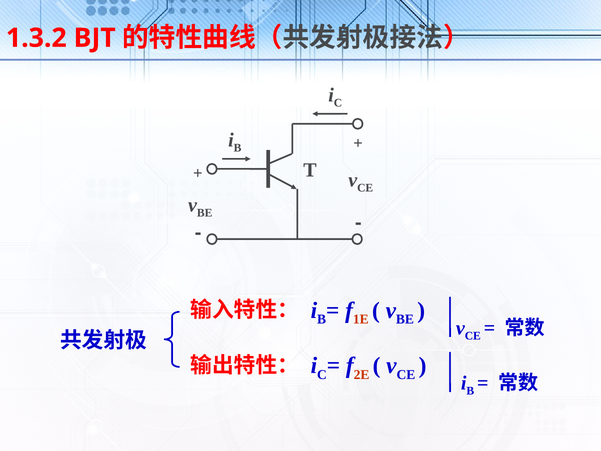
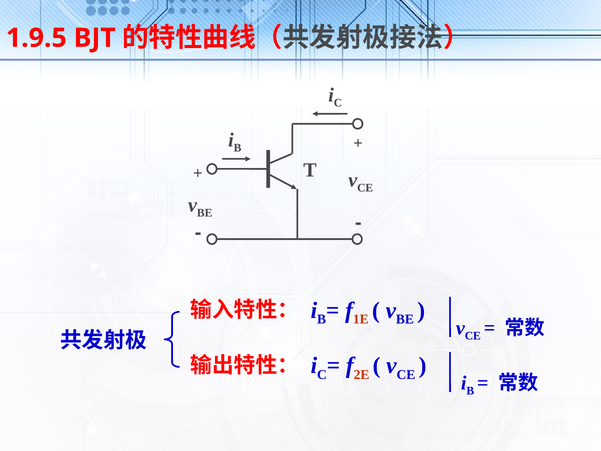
1.3.2: 1.3.2 -> 1.9.5
